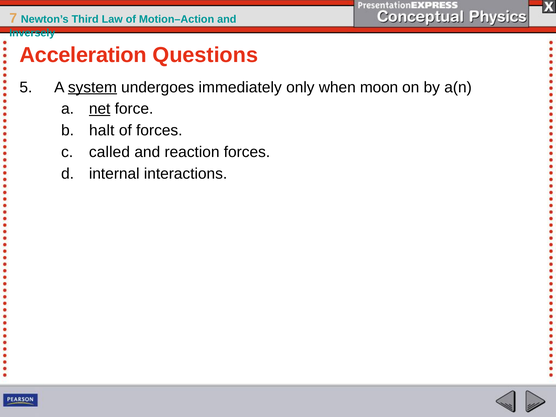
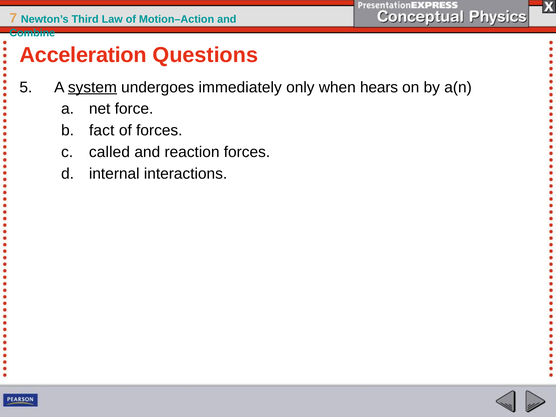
Inversely: Inversely -> Combine
moon: moon -> hears
net underline: present -> none
halt: halt -> fact
